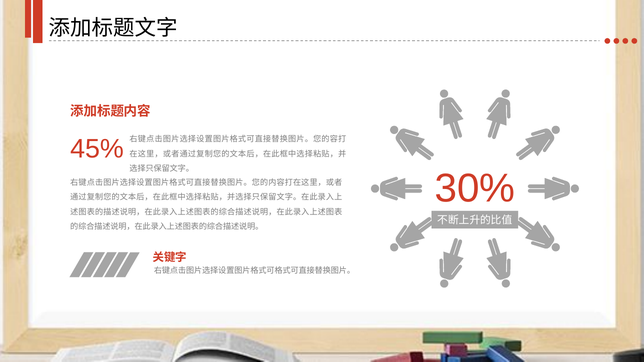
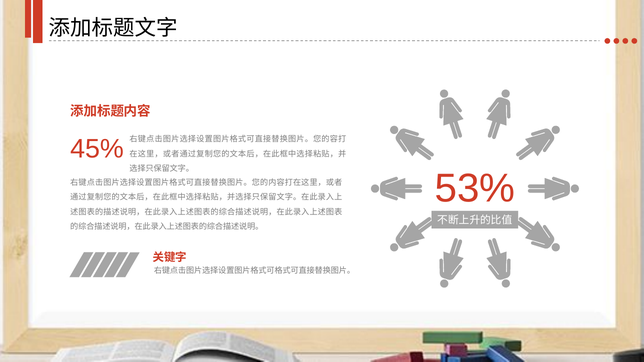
30%: 30% -> 53%
